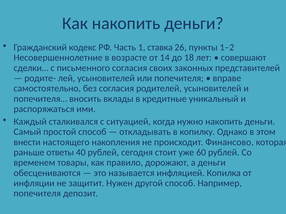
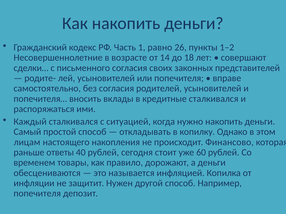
ставка: ставка -> равно
кредитные уникальный: уникальный -> сталкивался
внести: внести -> лицам
